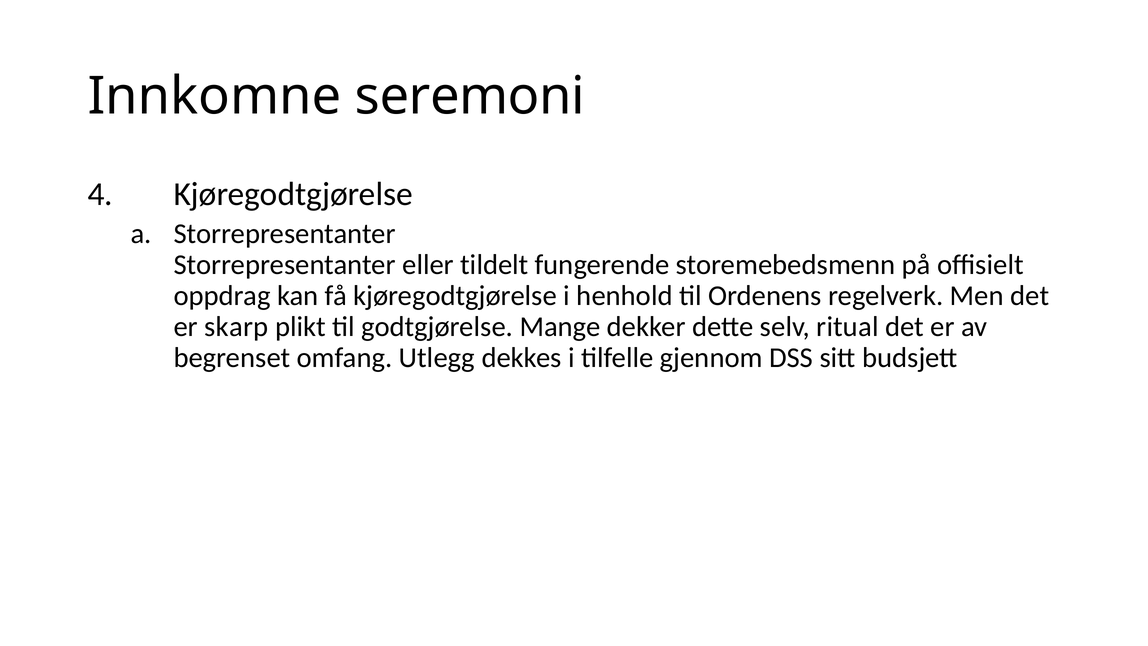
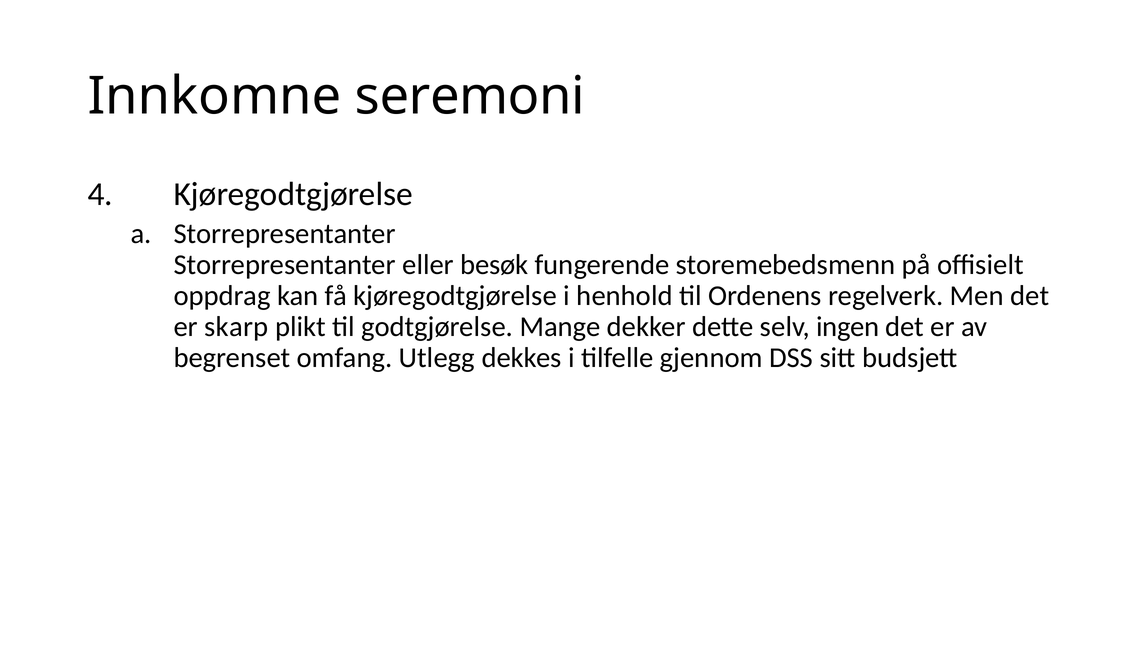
tildelt: tildelt -> besøk
ritual: ritual -> ingen
